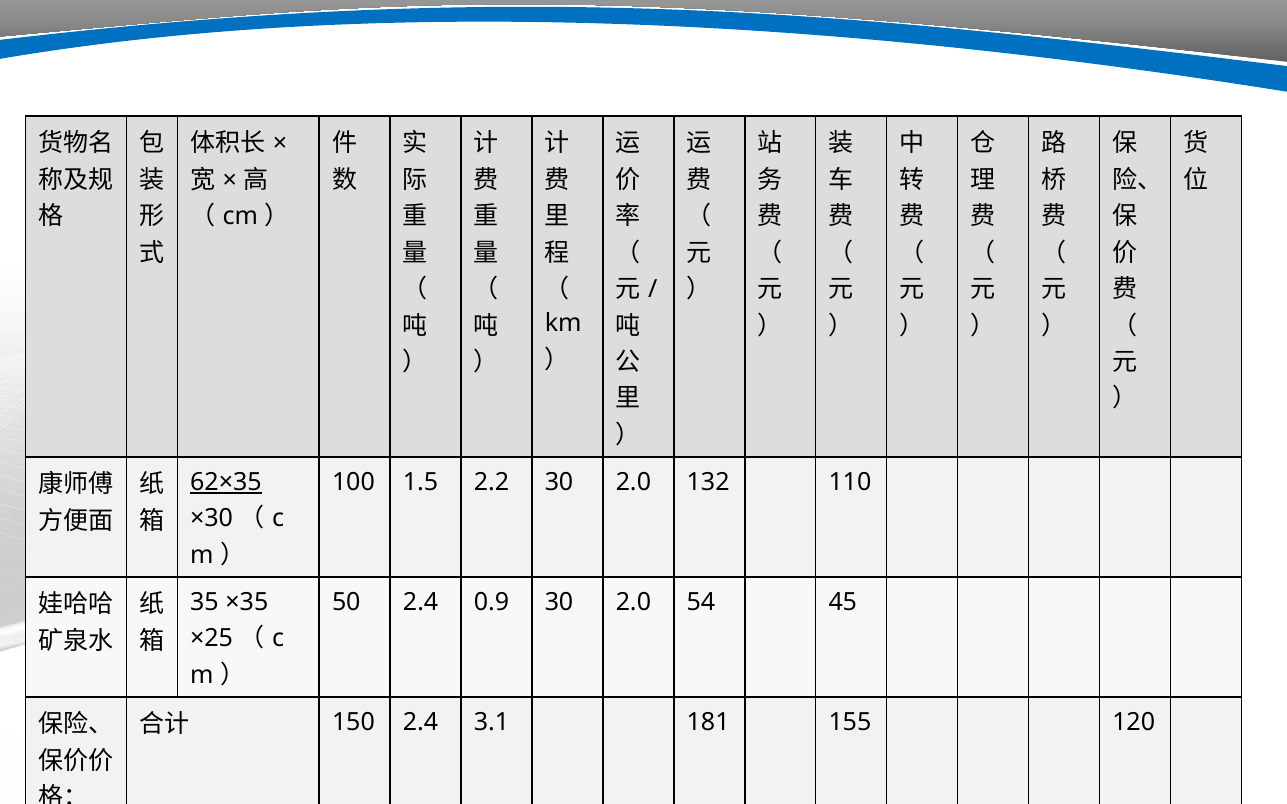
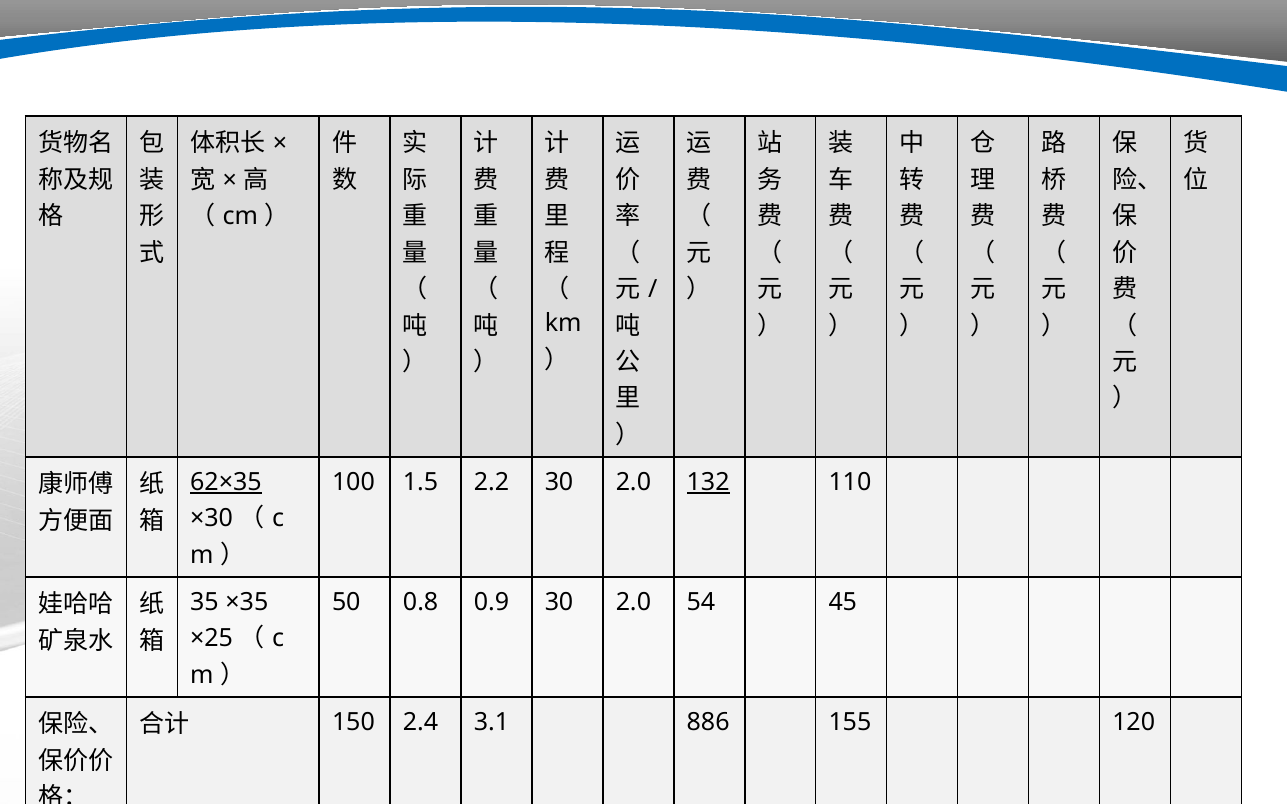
132 underline: none -> present
50 2.4: 2.4 -> 0.8
181: 181 -> 886
